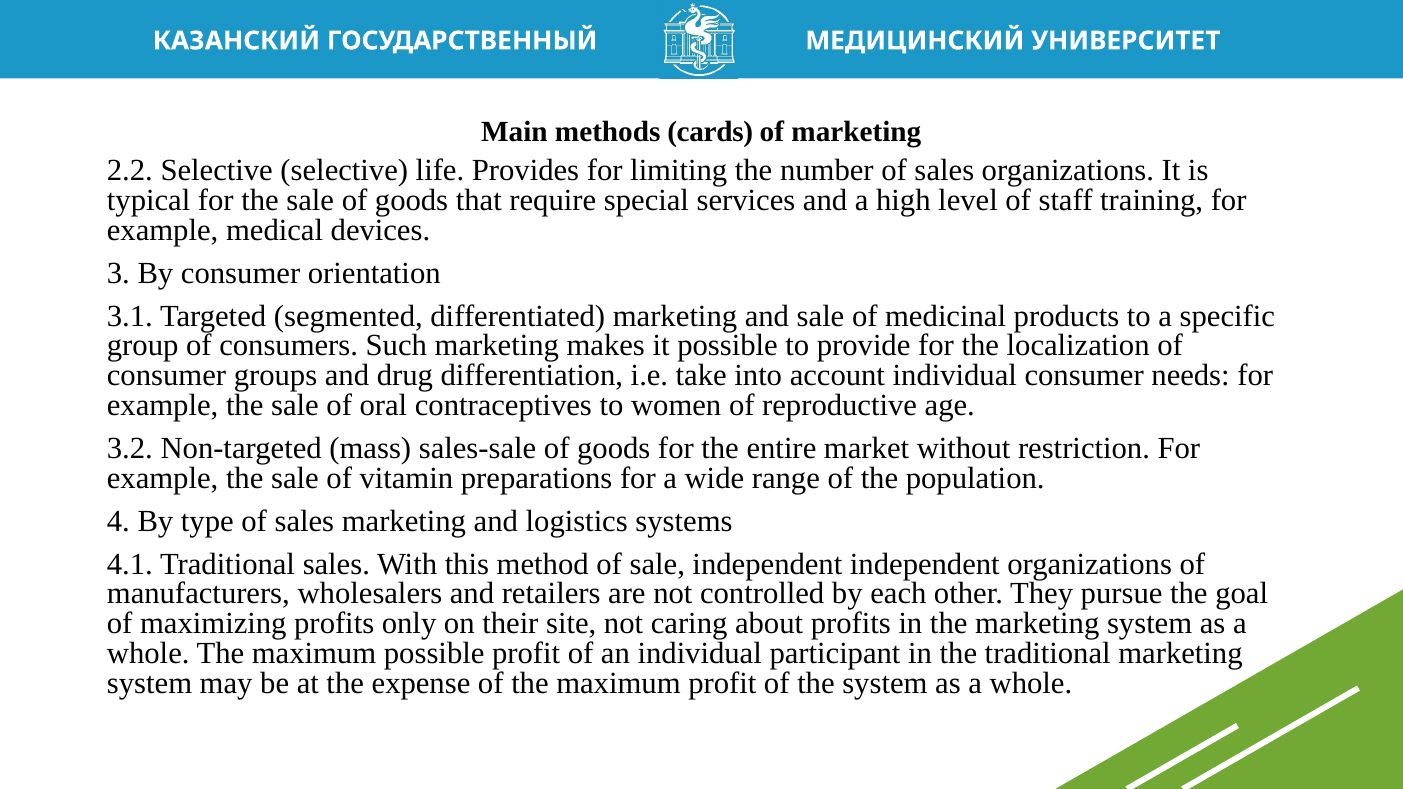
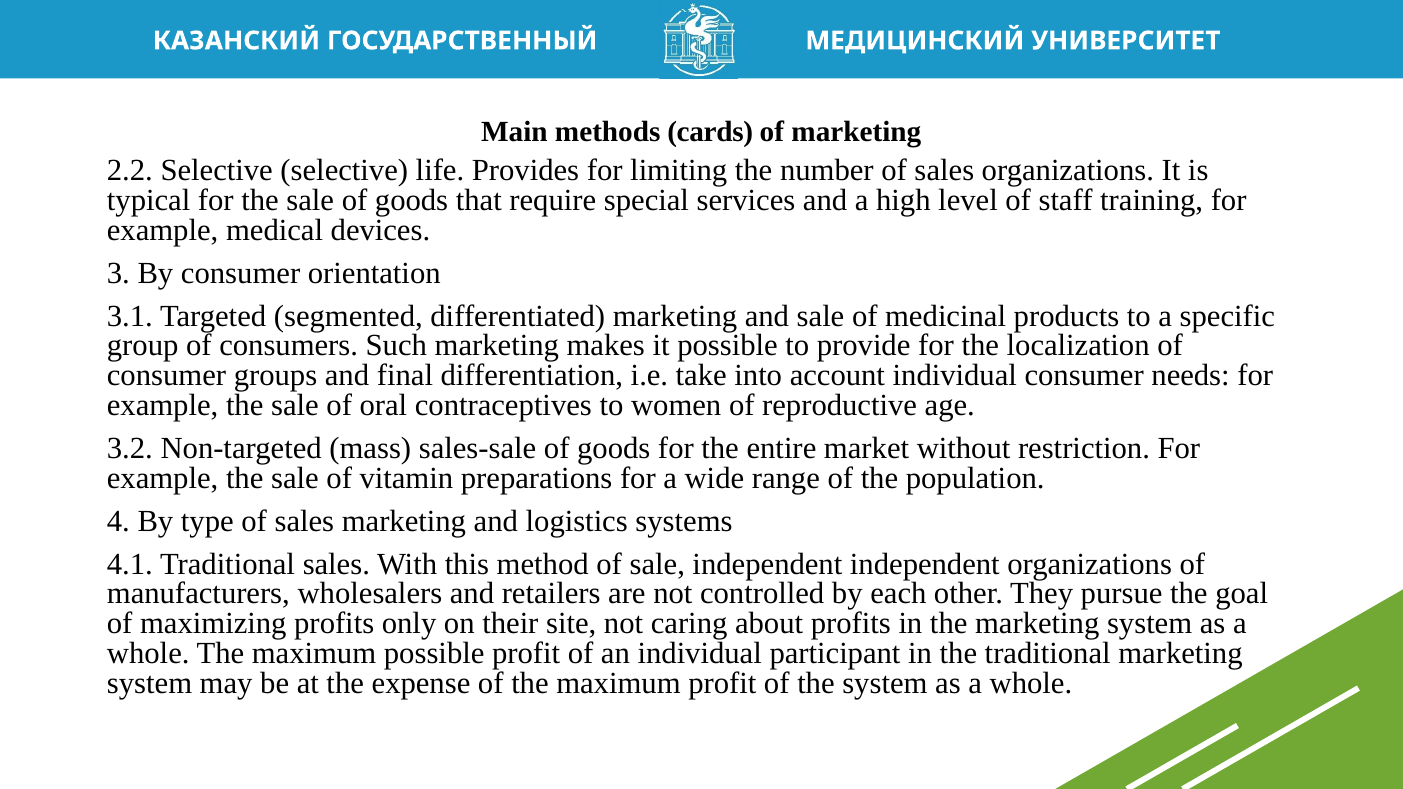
drug: drug -> final
